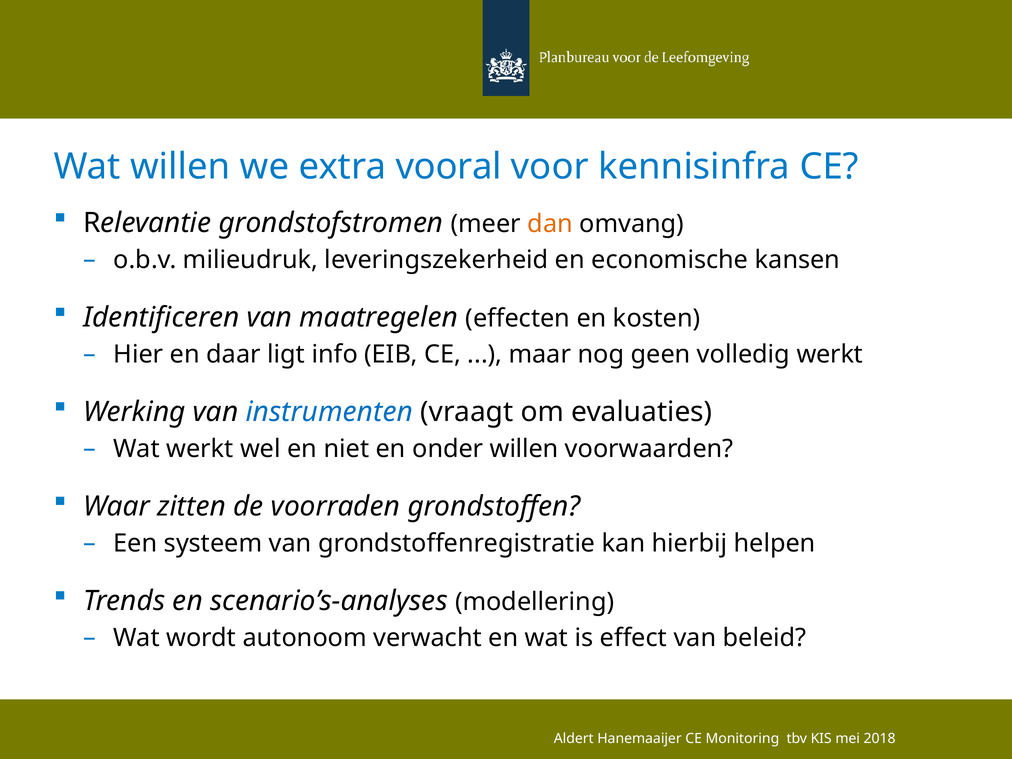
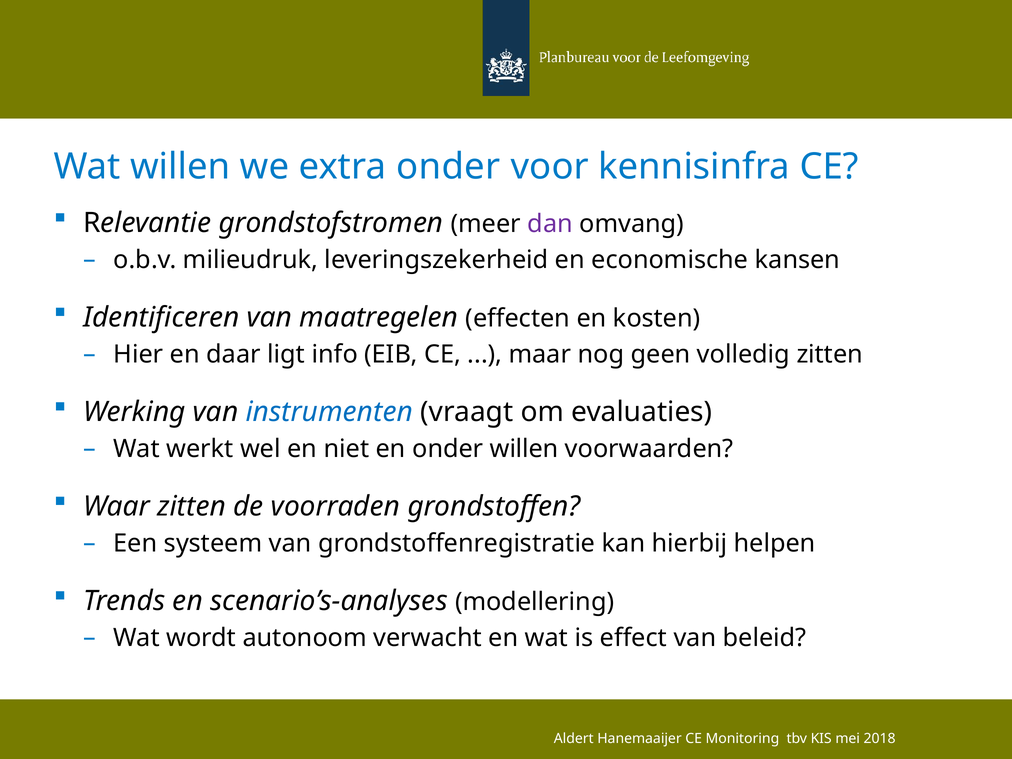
extra vooral: vooral -> onder
dan colour: orange -> purple
volledig werkt: werkt -> zitten
